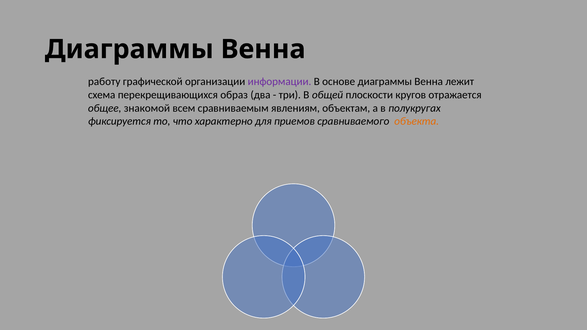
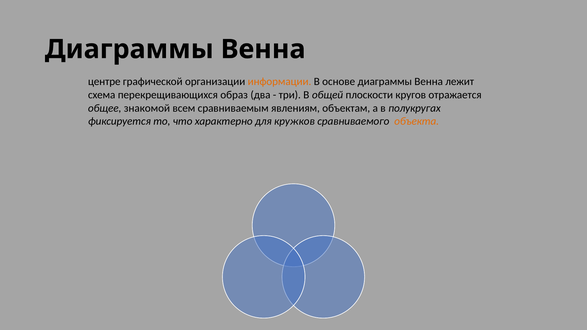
работу: работу -> центре
информации colour: purple -> orange
приемов: приемов -> кружков
